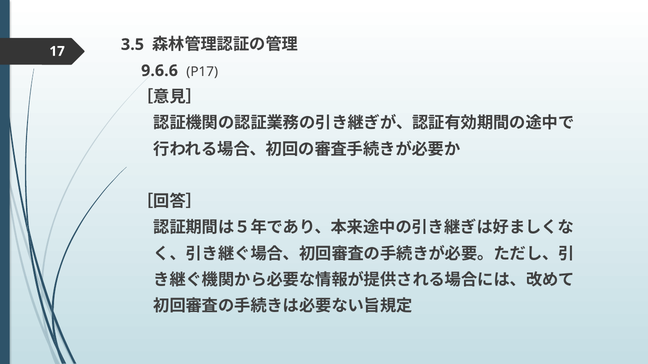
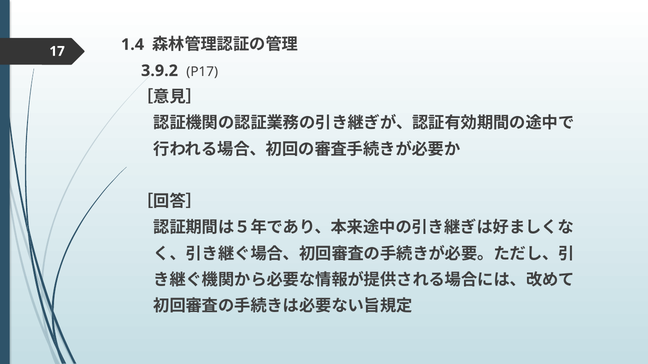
3.5: 3.5 -> 1.4
9.6.6: 9.6.6 -> 3.9.2
